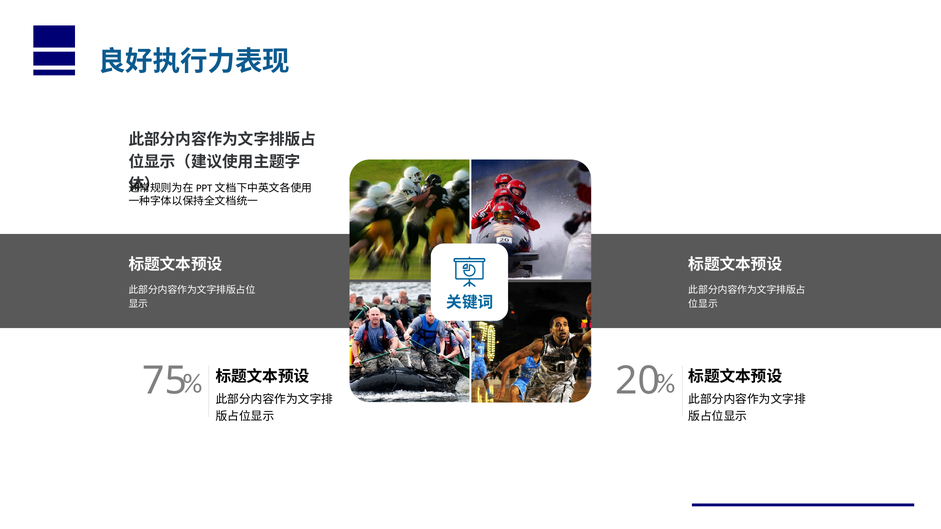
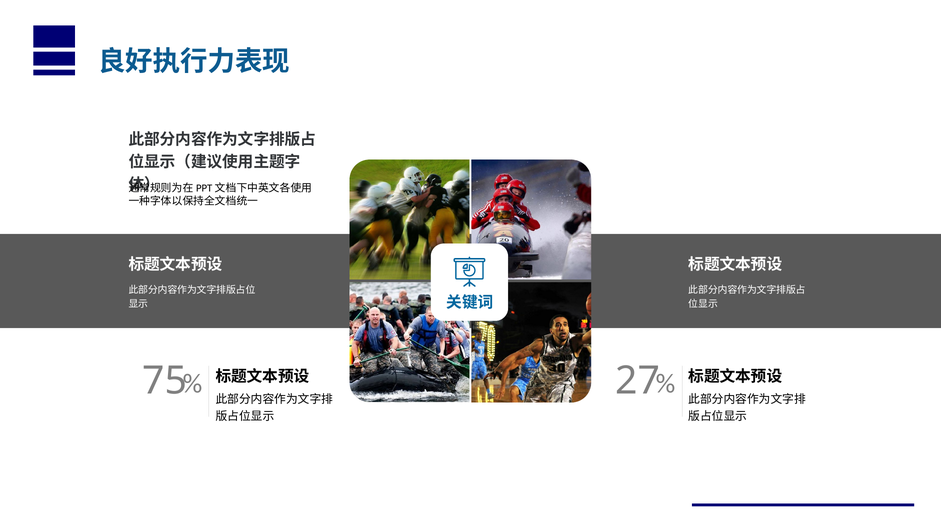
20: 20 -> 27
